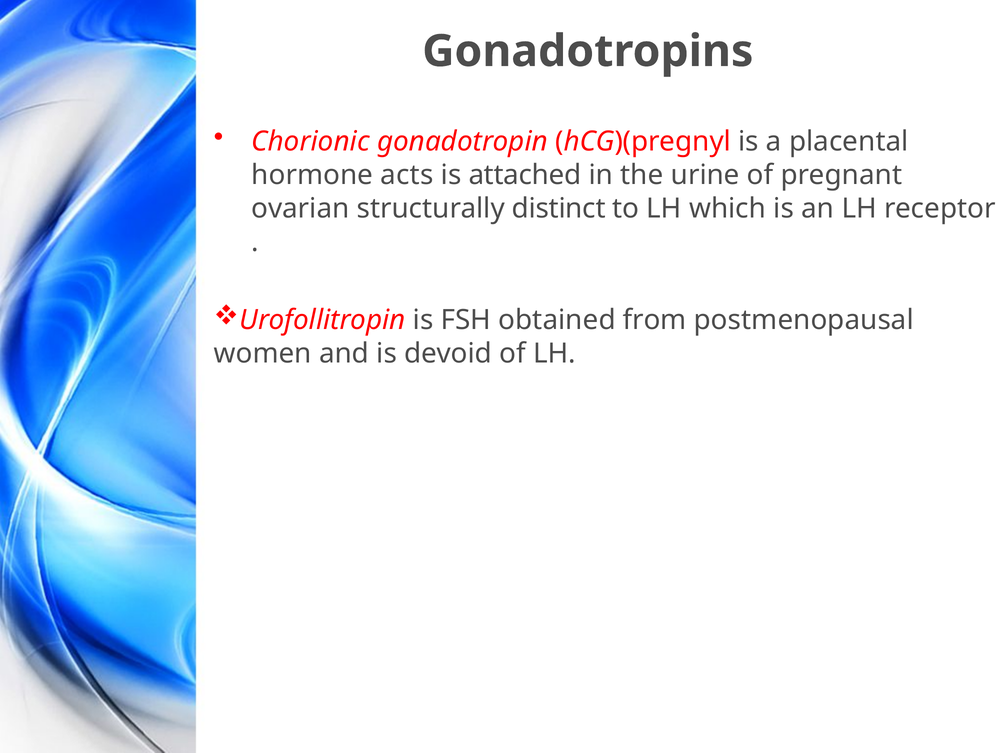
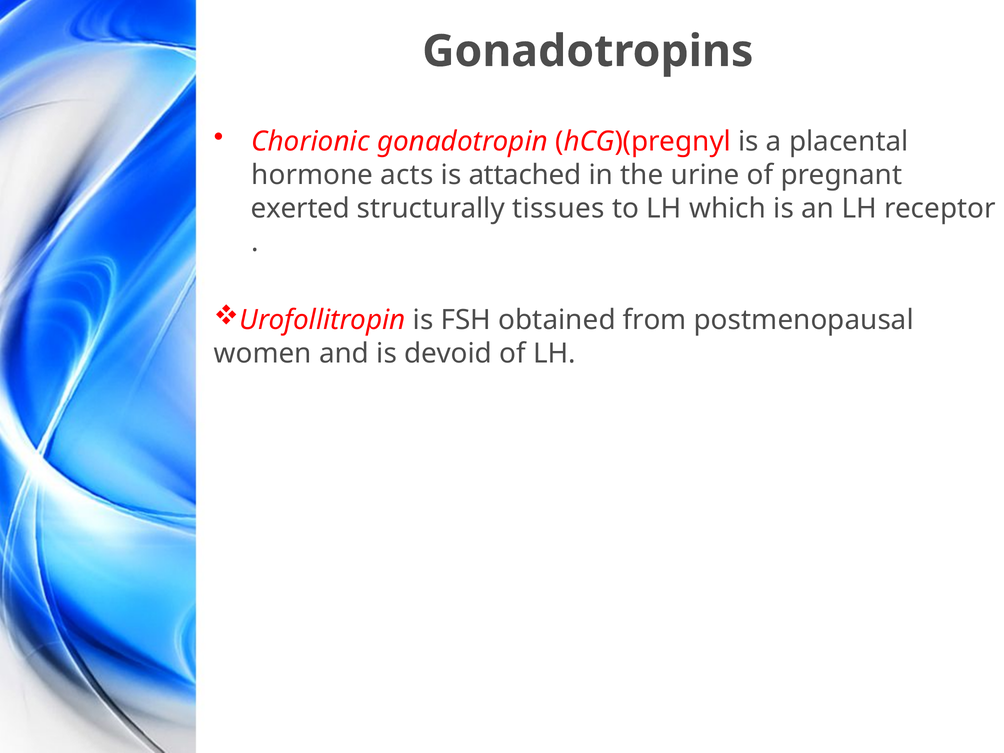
ovarian: ovarian -> exerted
distinct: distinct -> tissues
